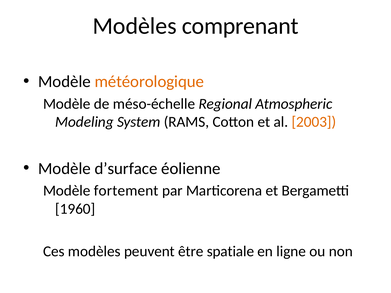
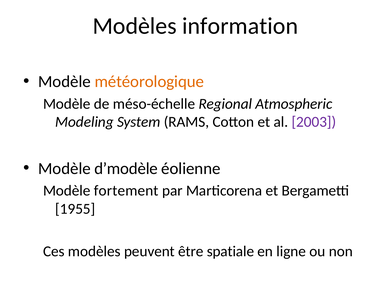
comprenant: comprenant -> information
2003 colour: orange -> purple
d’surface: d’surface -> d’modèle
1960: 1960 -> 1955
